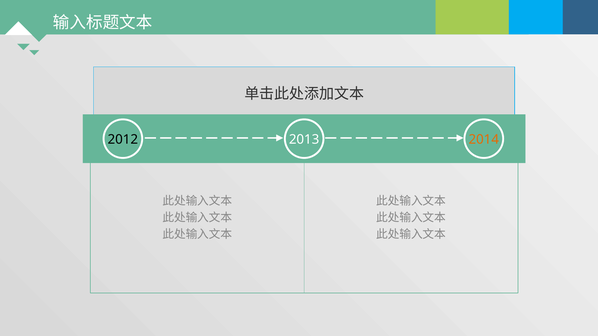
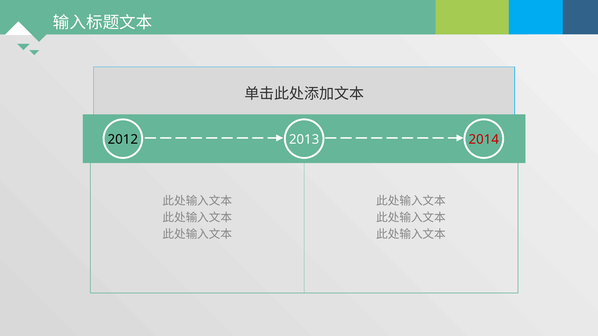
2014 colour: orange -> red
